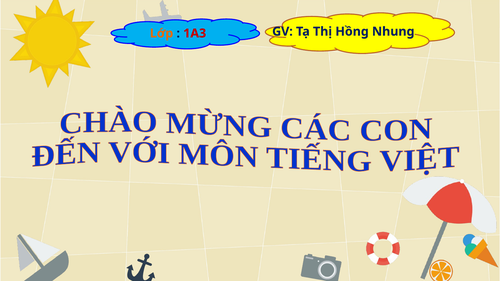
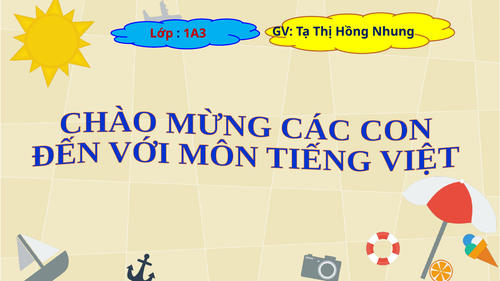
Lớp colour: orange -> red
